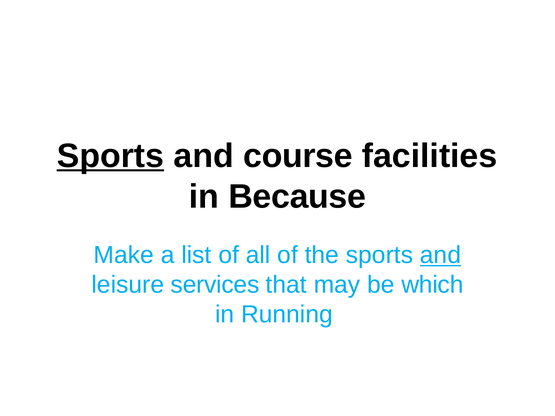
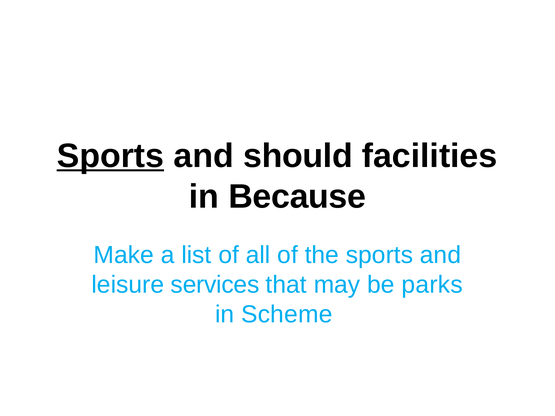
course: course -> should
and at (440, 255) underline: present -> none
which: which -> parks
Running: Running -> Scheme
